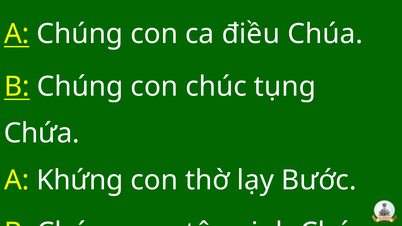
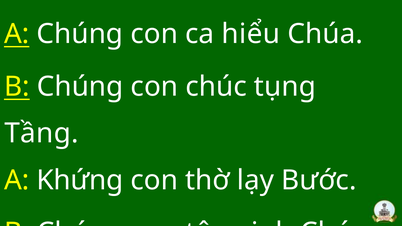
điều: điều -> hiểu
Chứa: Chứa -> Tầng
